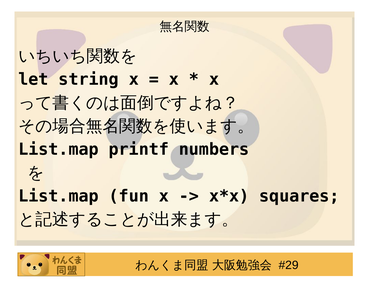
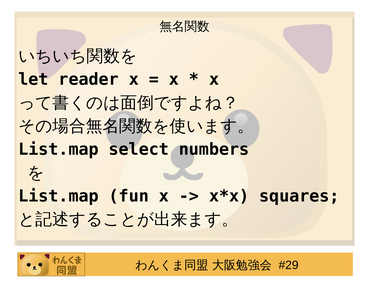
string: string -> reader
printf: printf -> select
